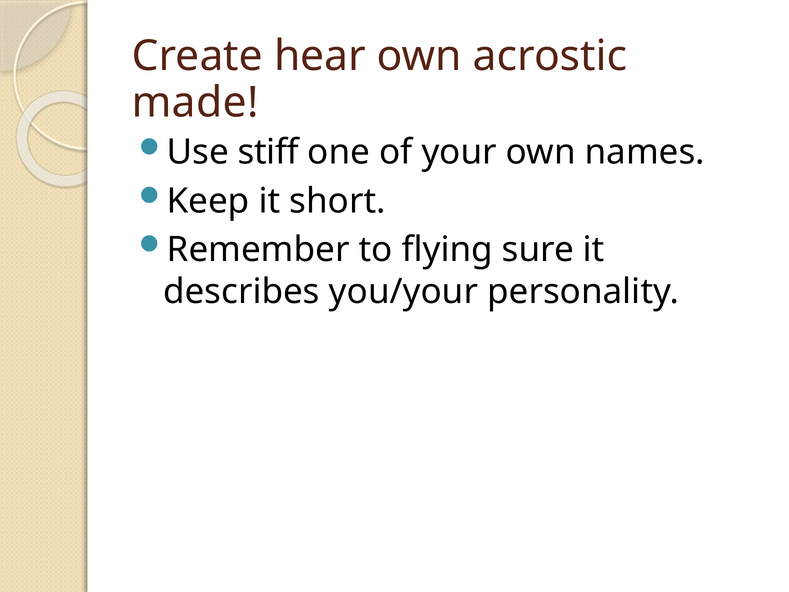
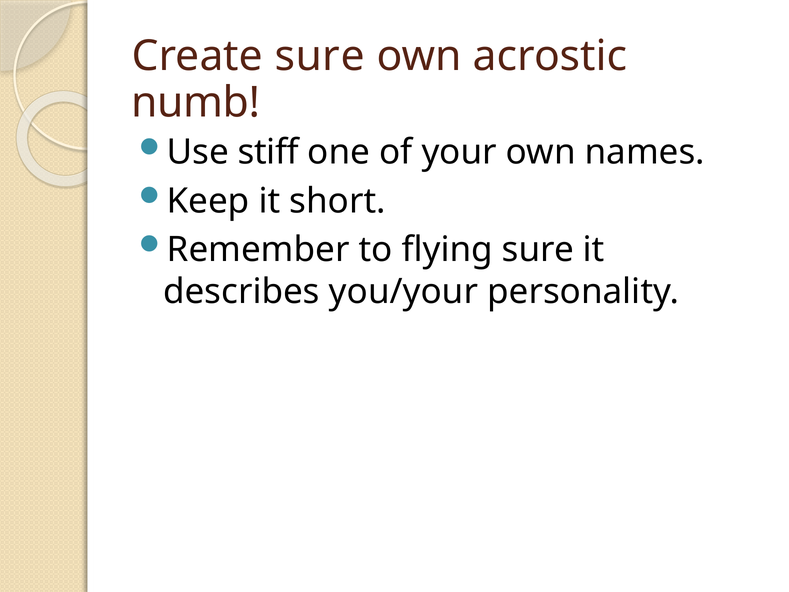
Create hear: hear -> sure
made: made -> numb
